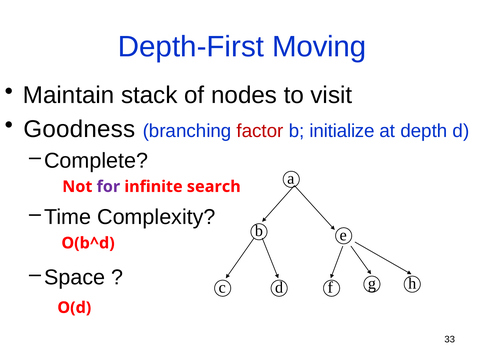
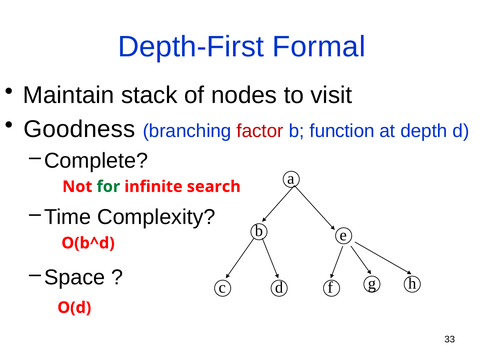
Moving: Moving -> Formal
initialize: initialize -> function
for colour: purple -> green
